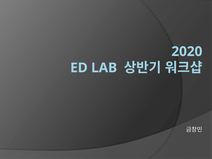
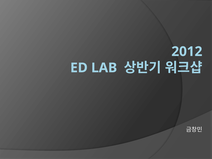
2020: 2020 -> 2012
